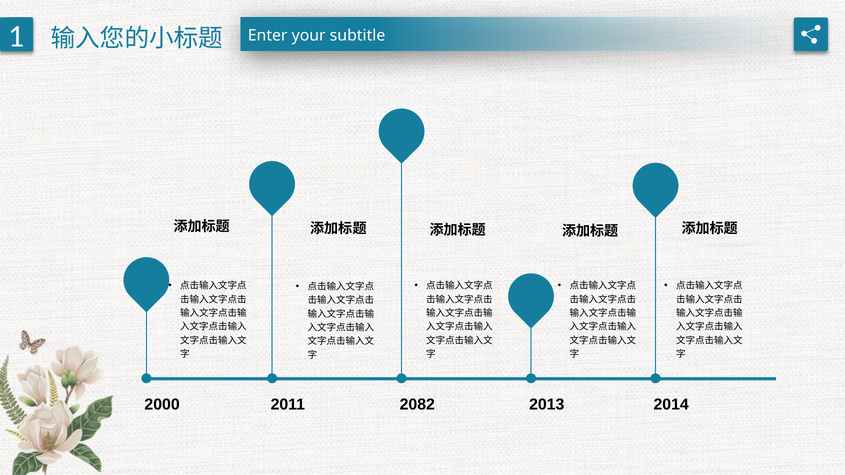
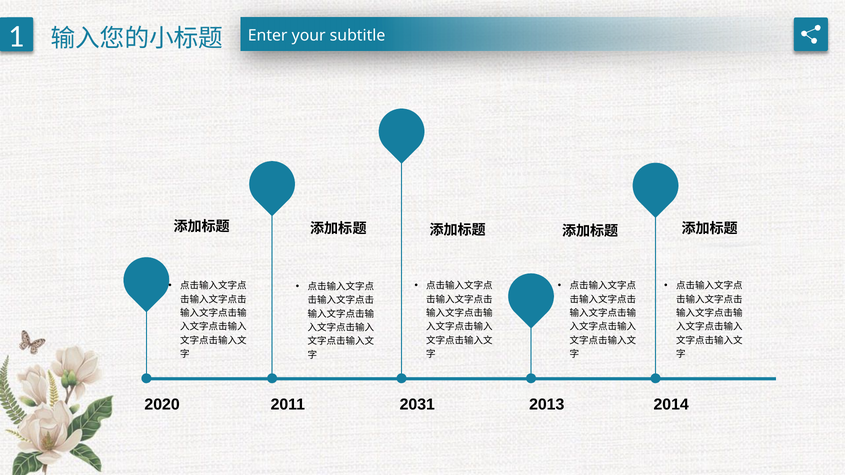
2000: 2000 -> 2020
2082: 2082 -> 2031
